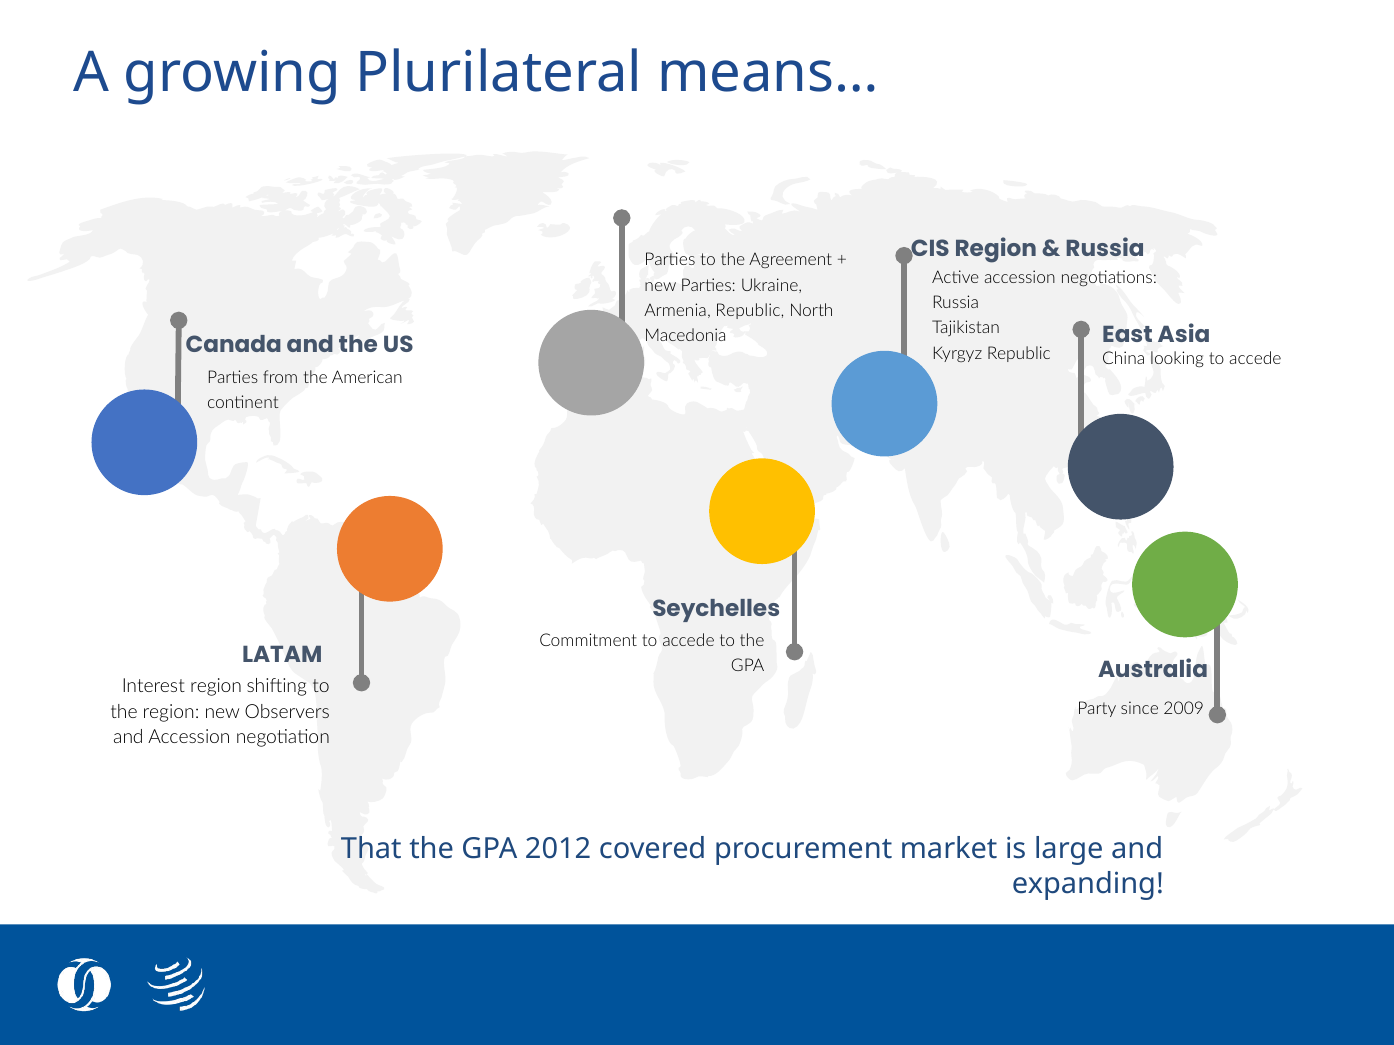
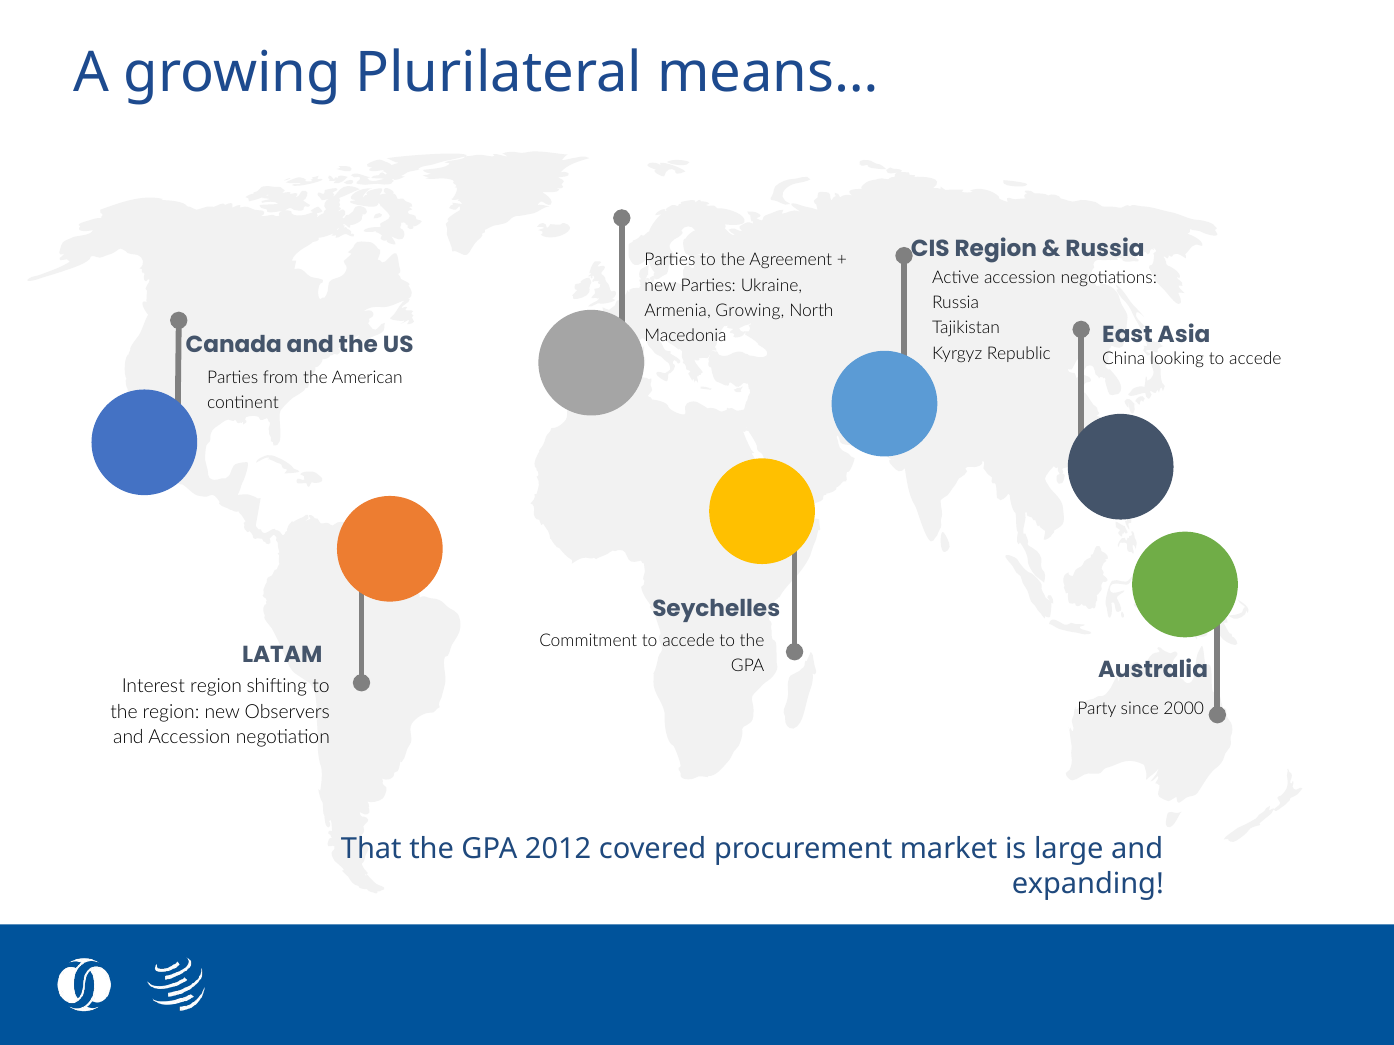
Armenia Republic: Republic -> Growing
2009: 2009 -> 2000
